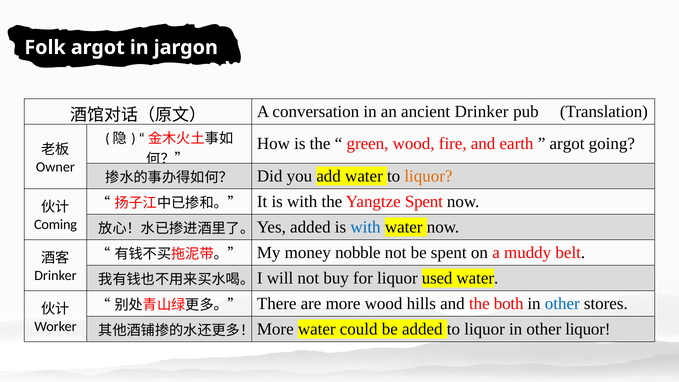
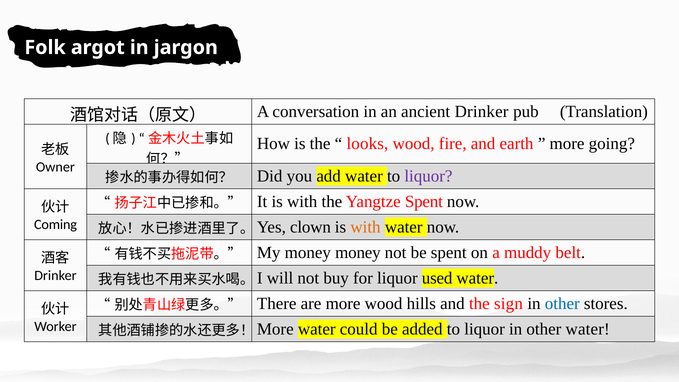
green: green -> looks
argot at (567, 144): argot -> more
liquor at (428, 176) colour: orange -> purple
Yes added: added -> clown
with at (366, 227) colour: blue -> orange
money nobble: nobble -> money
both: both -> sign
other liquor: liquor -> water
